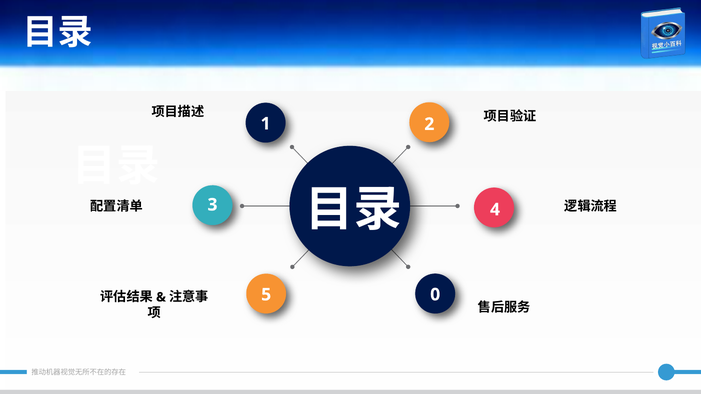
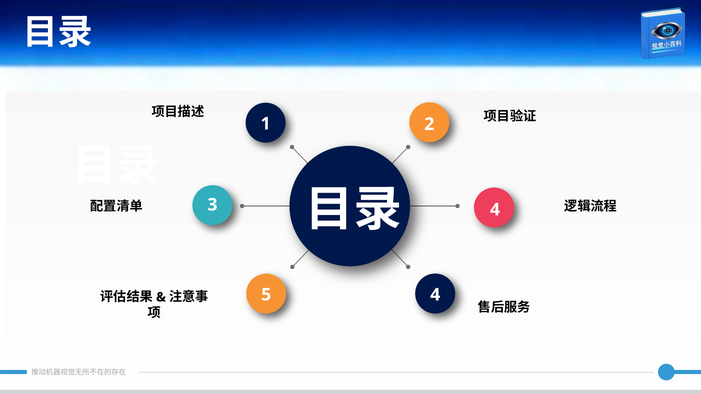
5 0: 0 -> 4
